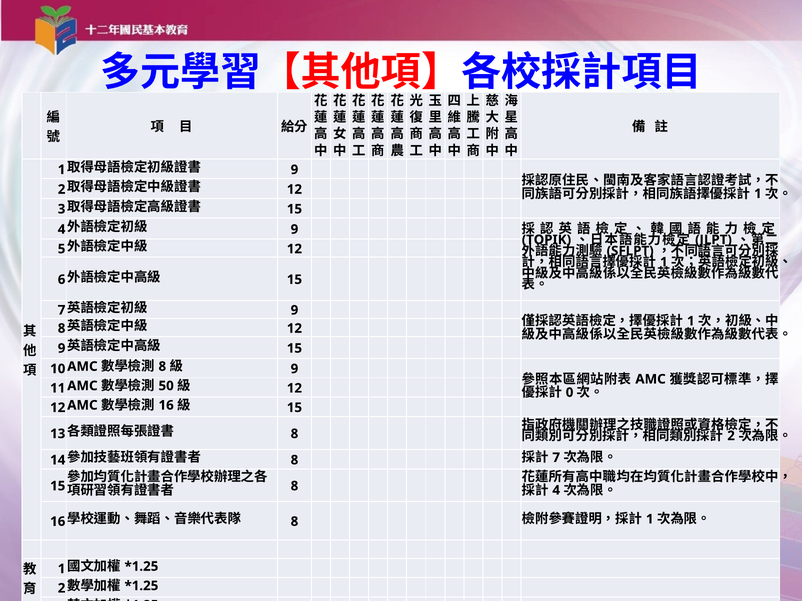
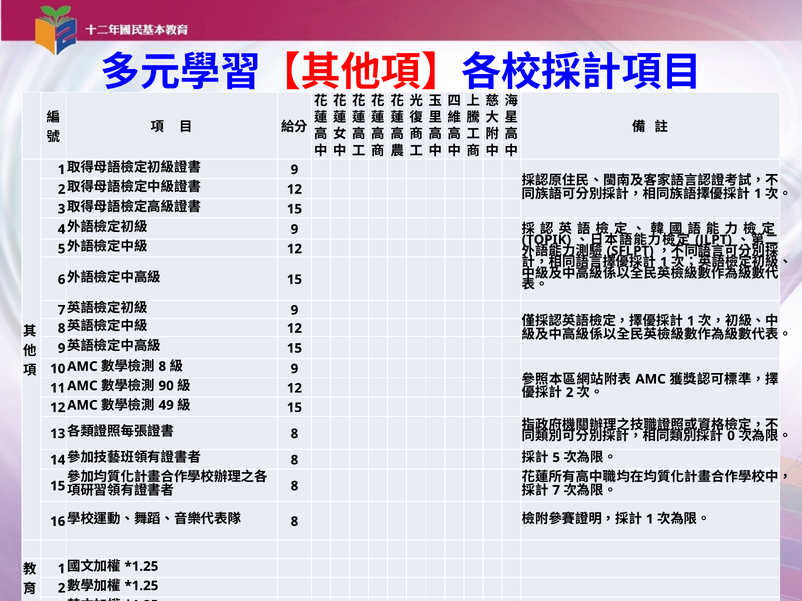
50: 50 -> 90
0 at (570, 393): 0 -> 2
16 at (166, 406): 16 -> 49
2 at (731, 436): 2 -> 0
7 at (556, 458): 7 -> 5
4 at (556, 491): 4 -> 7
